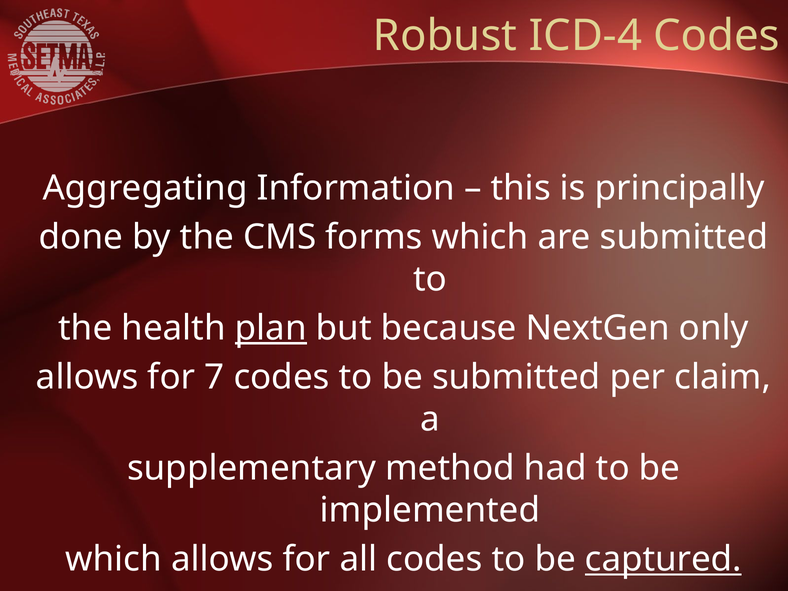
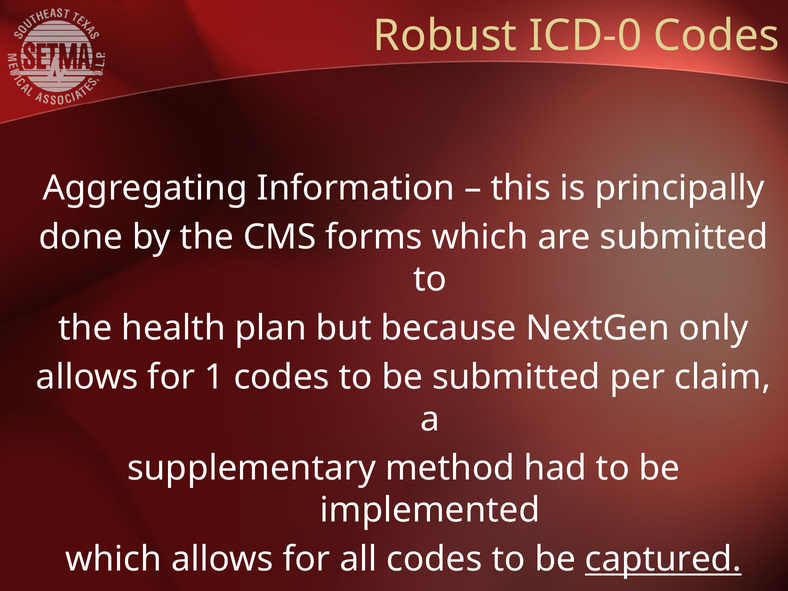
ICD-4: ICD-4 -> ICD-0
plan underline: present -> none
7: 7 -> 1
